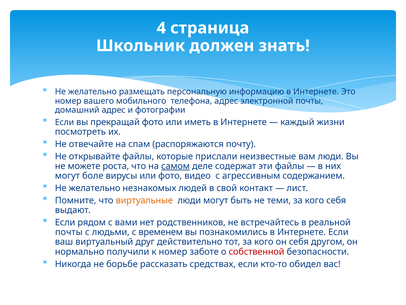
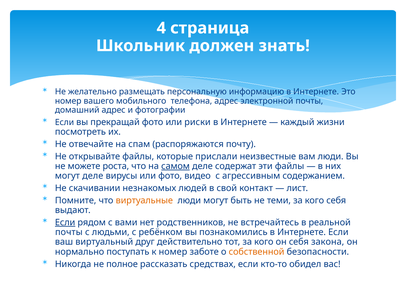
иметь: иметь -> риски
могут боле: боле -> деле
желательно at (95, 188): желательно -> скачивании
Если at (65, 222) underline: none -> present
временем: временем -> ребёнком
другом: другом -> закона
получили: получили -> поступать
собственной colour: red -> orange
борьбе: борьбе -> полное
